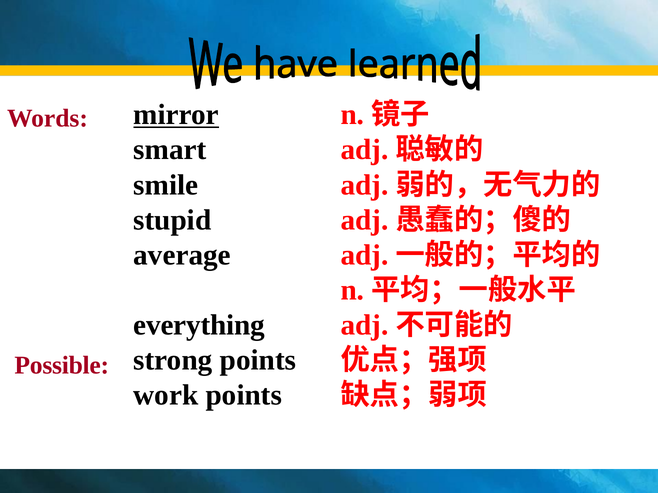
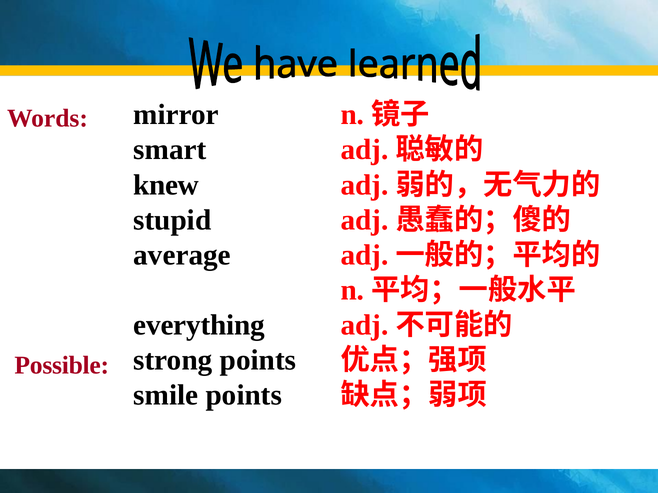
mirror underline: present -> none
smile: smile -> knew
work: work -> smile
